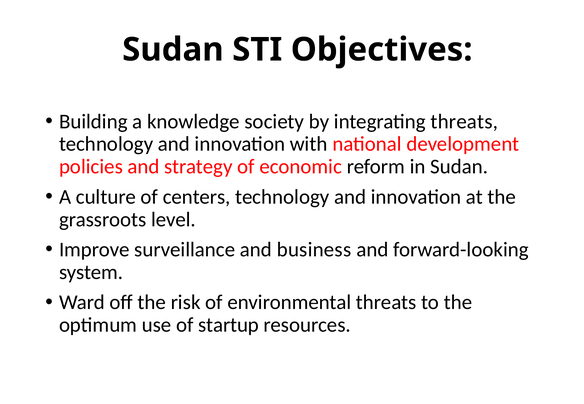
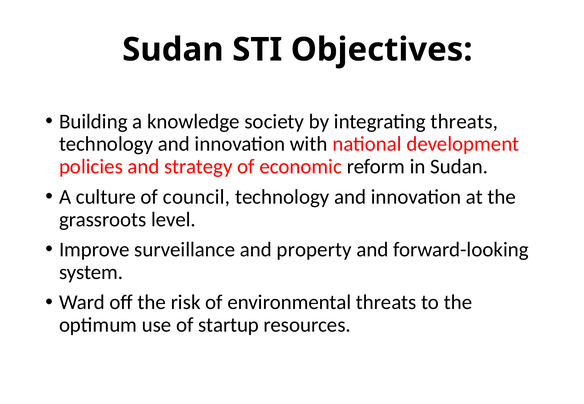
centers: centers -> council
business: business -> property
